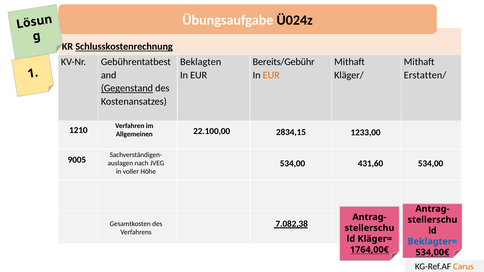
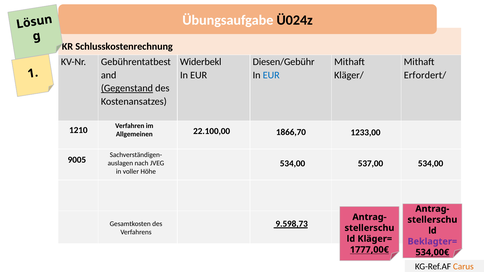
Schlusskostenrechnung underline: present -> none
Beklagten: Beklagten -> Widerbekl
Bereits/Gebühr: Bereits/Gebühr -> Diesen/Gebühr
EUR at (271, 75) colour: orange -> blue
Erstatten/: Erstatten/ -> Erfordert/
2834,15: 2834,15 -> 1866,70
431,60: 431,60 -> 537,00
7.082,38: 7.082,38 -> 9.598,73
Beklagter= colour: blue -> purple
1764,00€: 1764,00€ -> 1777,00€
